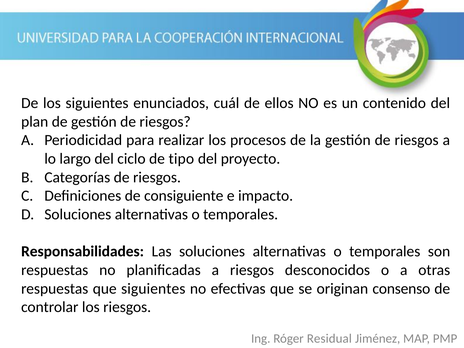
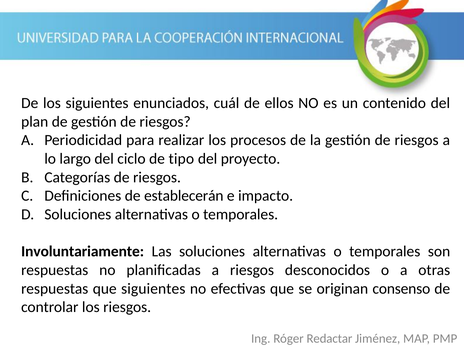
consiguiente: consiguiente -> establecerán
Responsabilidades: Responsabilidades -> Involuntariamente
Residual: Residual -> Redactar
